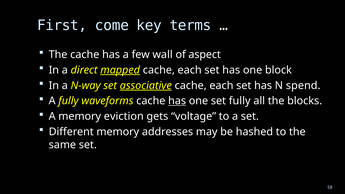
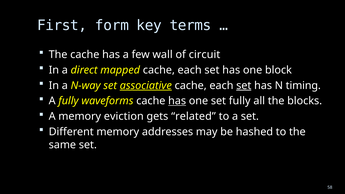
come: come -> form
aspect: aspect -> circuit
mapped underline: present -> none
set at (244, 85) underline: none -> present
spend: spend -> timing
voltage: voltage -> related
